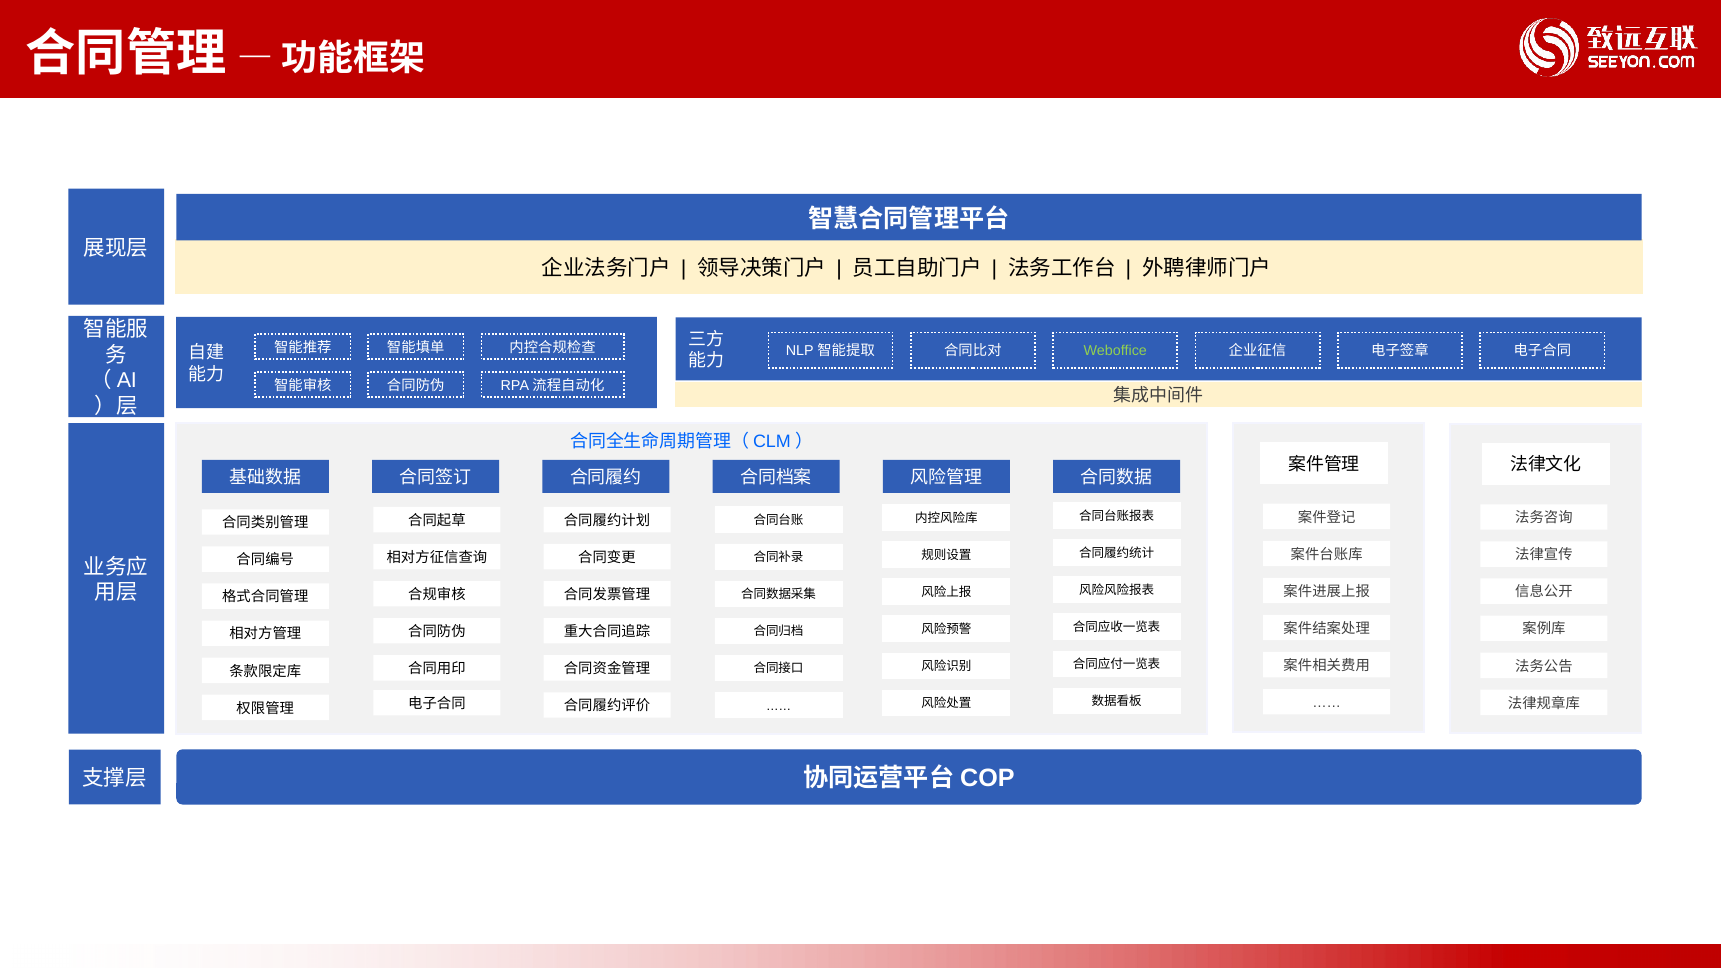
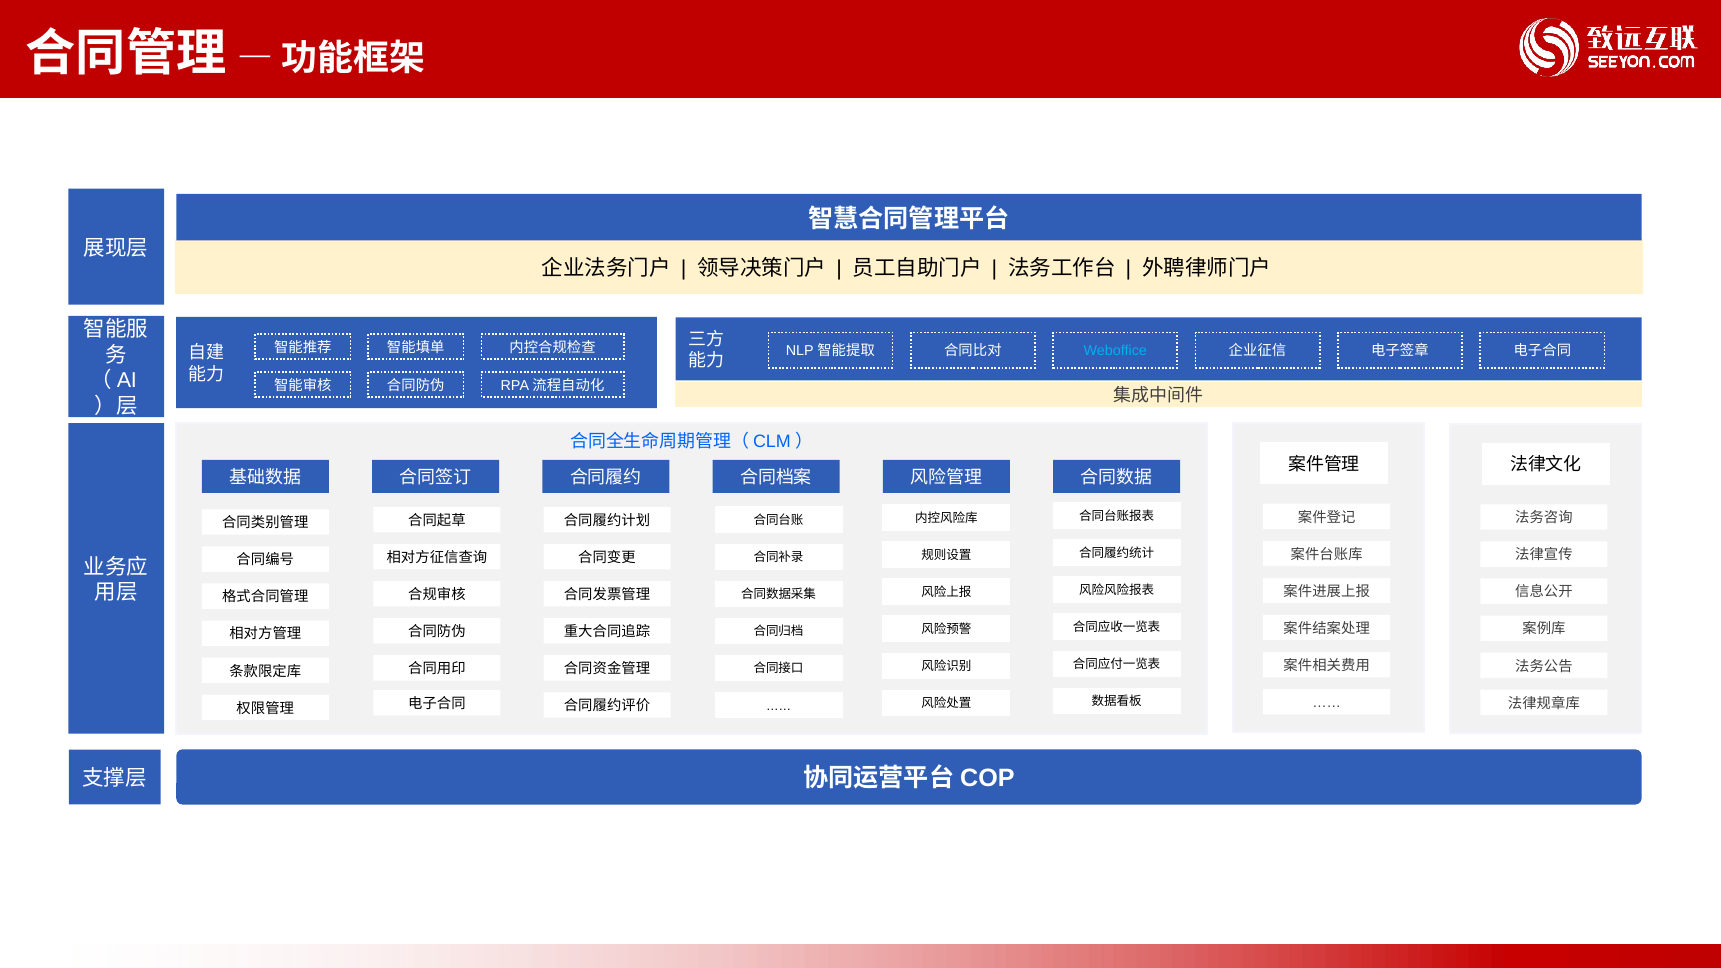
Weboffice colour: light green -> light blue
